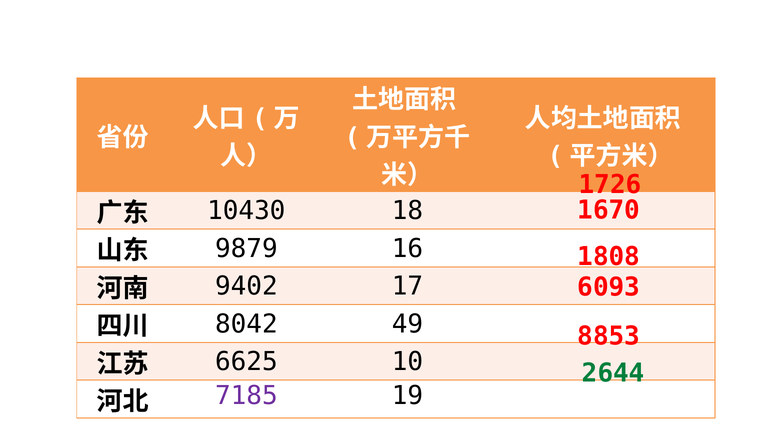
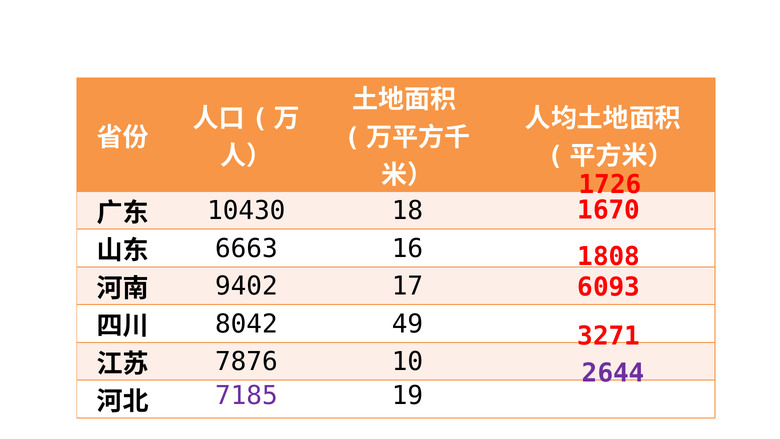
9879: 9879 -> 6663
8853: 8853 -> 3271
6625: 6625 -> 7876
2644 colour: green -> purple
